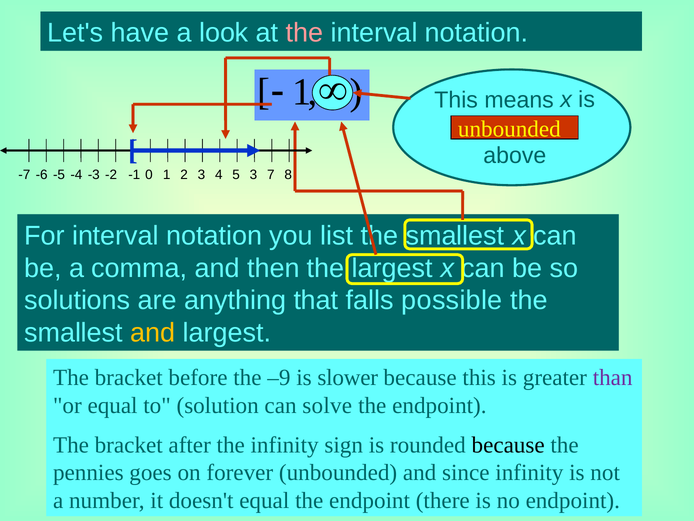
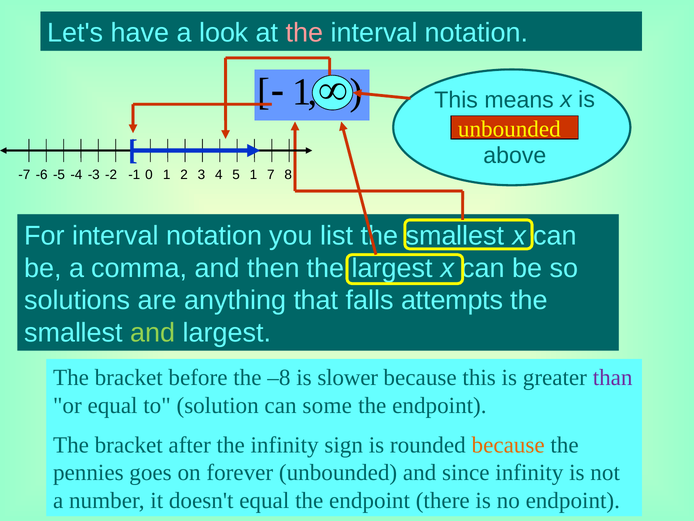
4 3: 3 -> 1
possible: possible -> attempts
and at (153, 333) colour: yellow -> light green
–9: –9 -> –8
solve: solve -> some
because at (508, 445) colour: black -> orange
